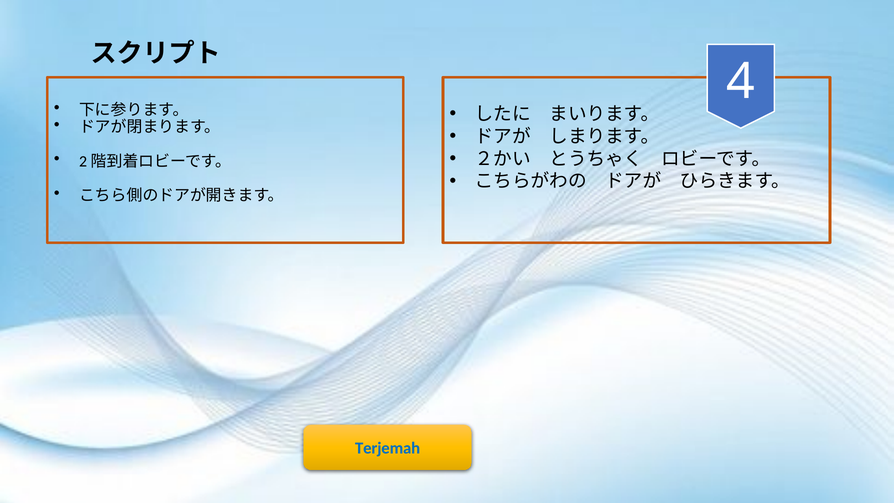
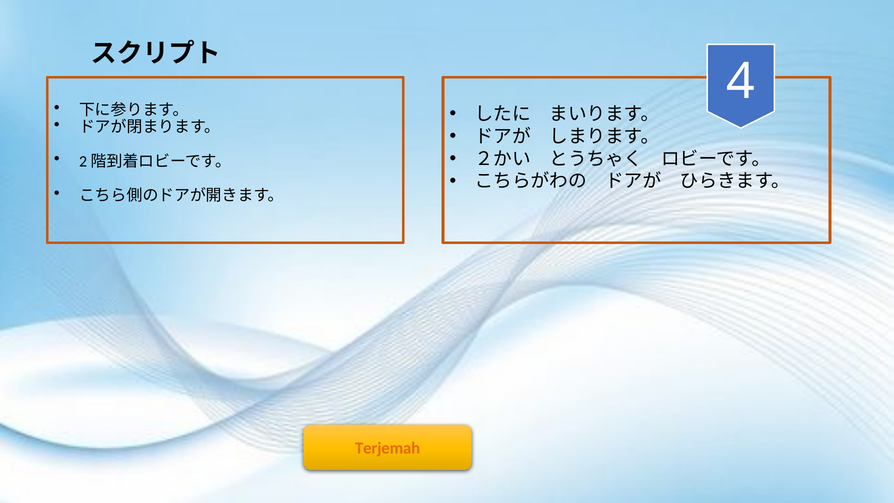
Terjemah colour: blue -> orange
